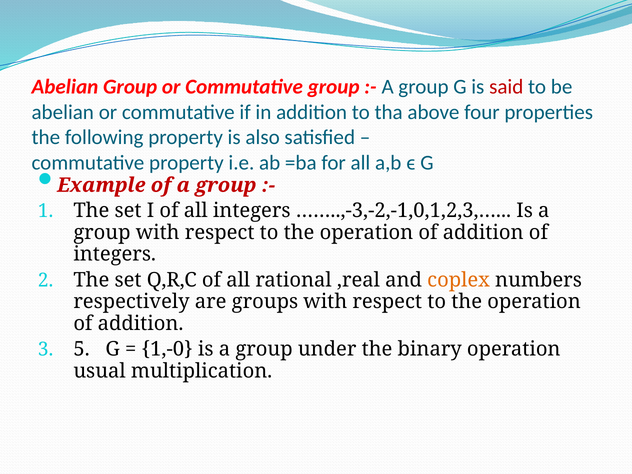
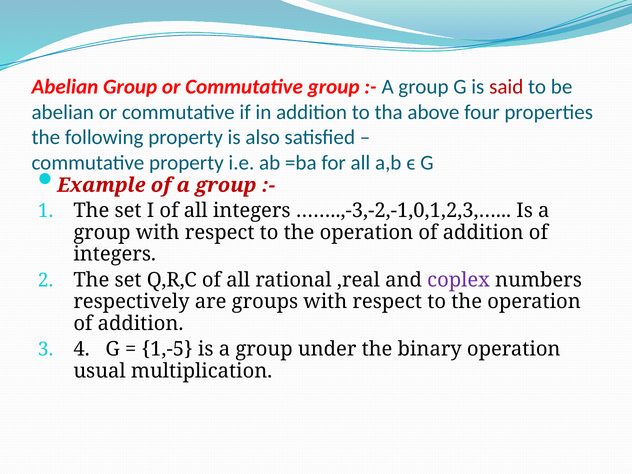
coplex colour: orange -> purple
5: 5 -> 4
1,-0: 1,-0 -> 1,-5
